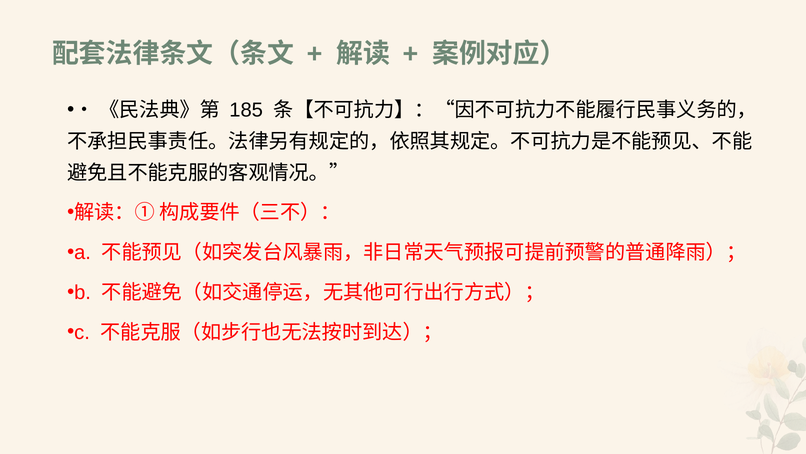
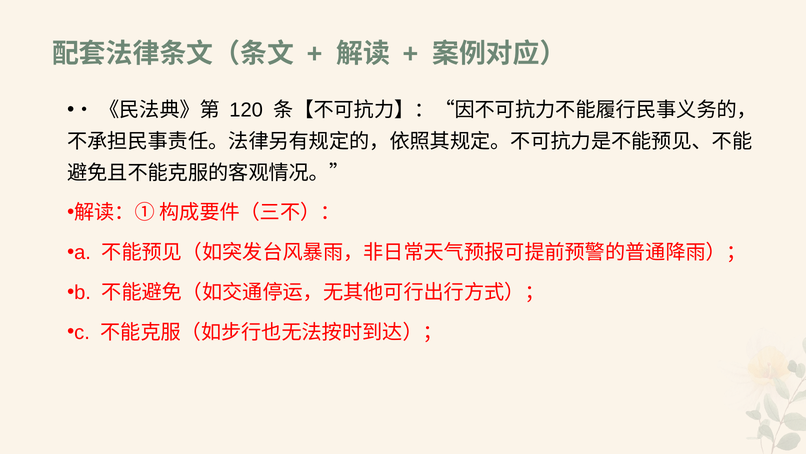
185: 185 -> 120
